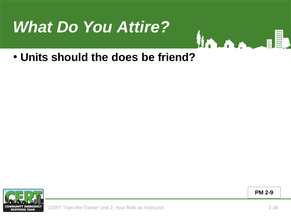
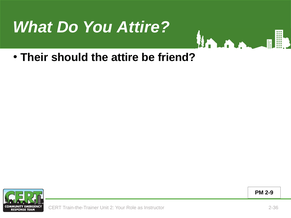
Units: Units -> Their
the does: does -> attire
